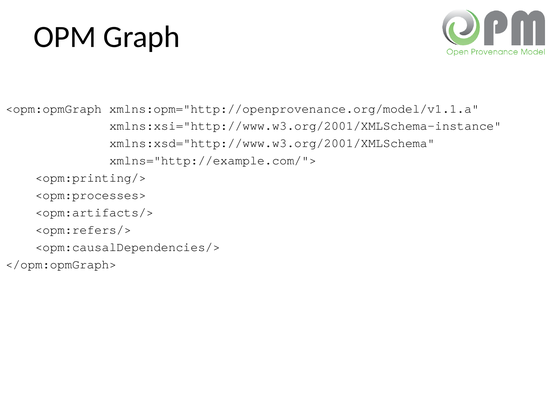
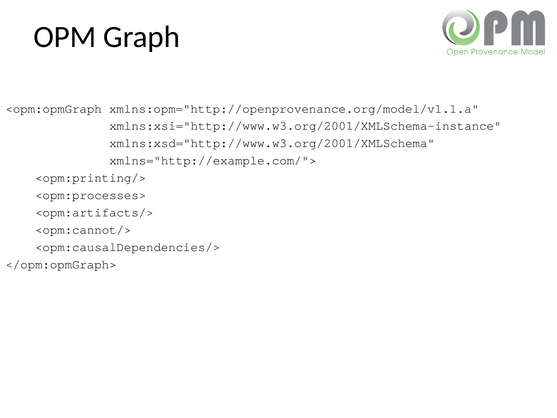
<opm:refers/>: <opm:refers/> -> <opm:cannot/>
